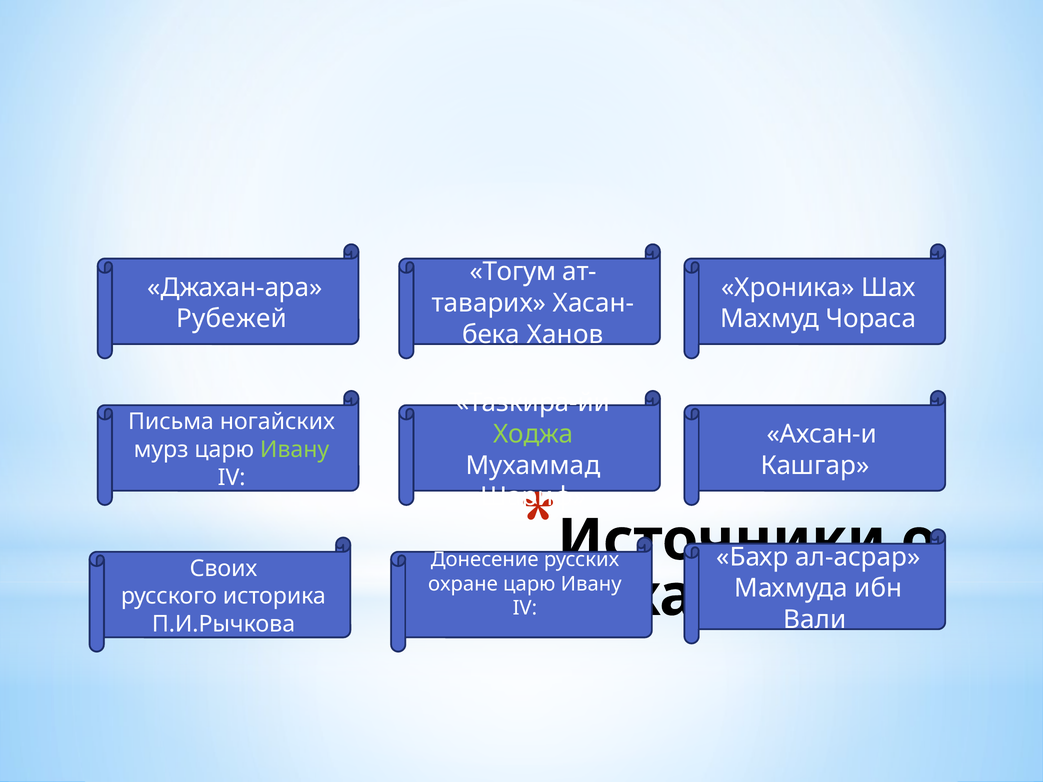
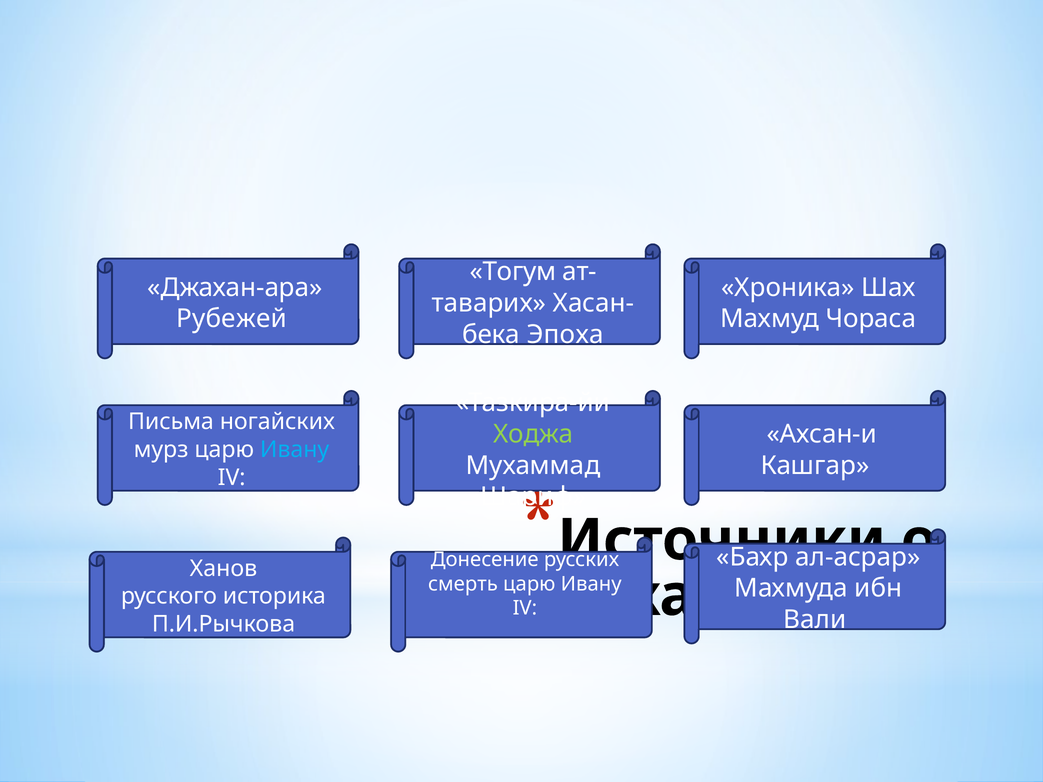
Ханов: Ханов -> Эпоха
Ивану at (295, 450) colour: light green -> light blue
Своих: Своих -> Ханов
охране: охране -> смерть
